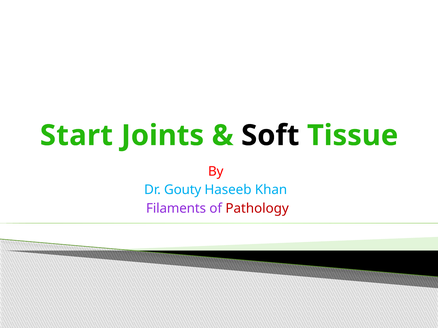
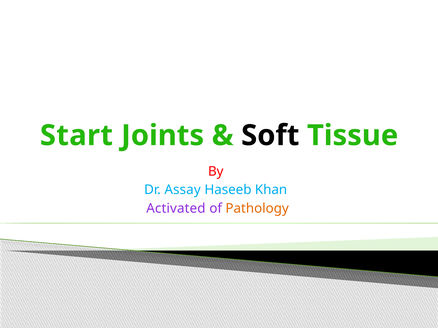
Gouty: Gouty -> Assay
Filaments: Filaments -> Activated
Pathology colour: red -> orange
